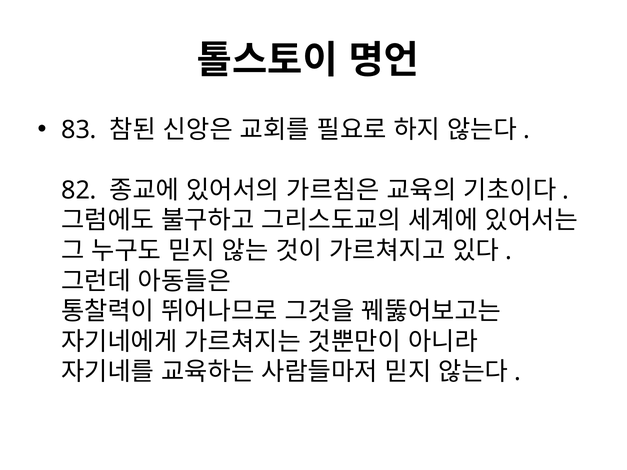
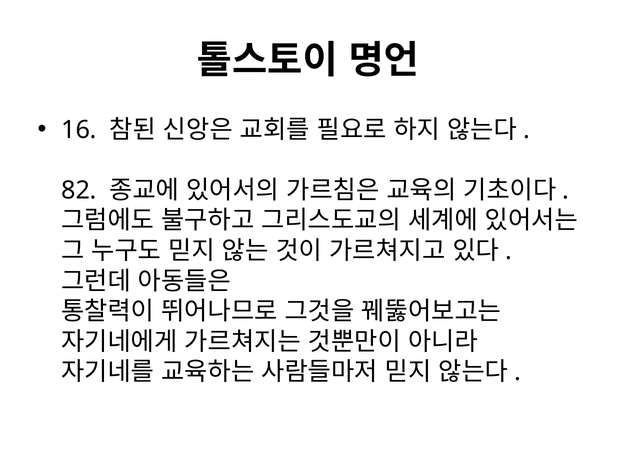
83: 83 -> 16
